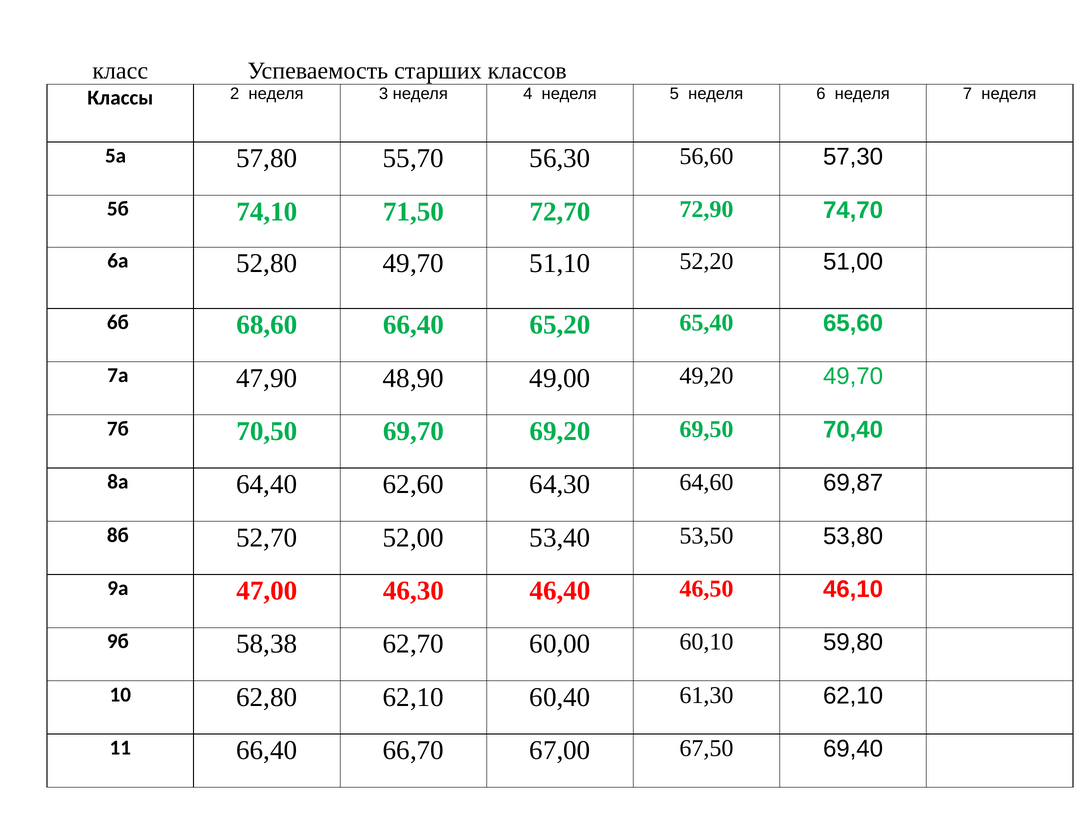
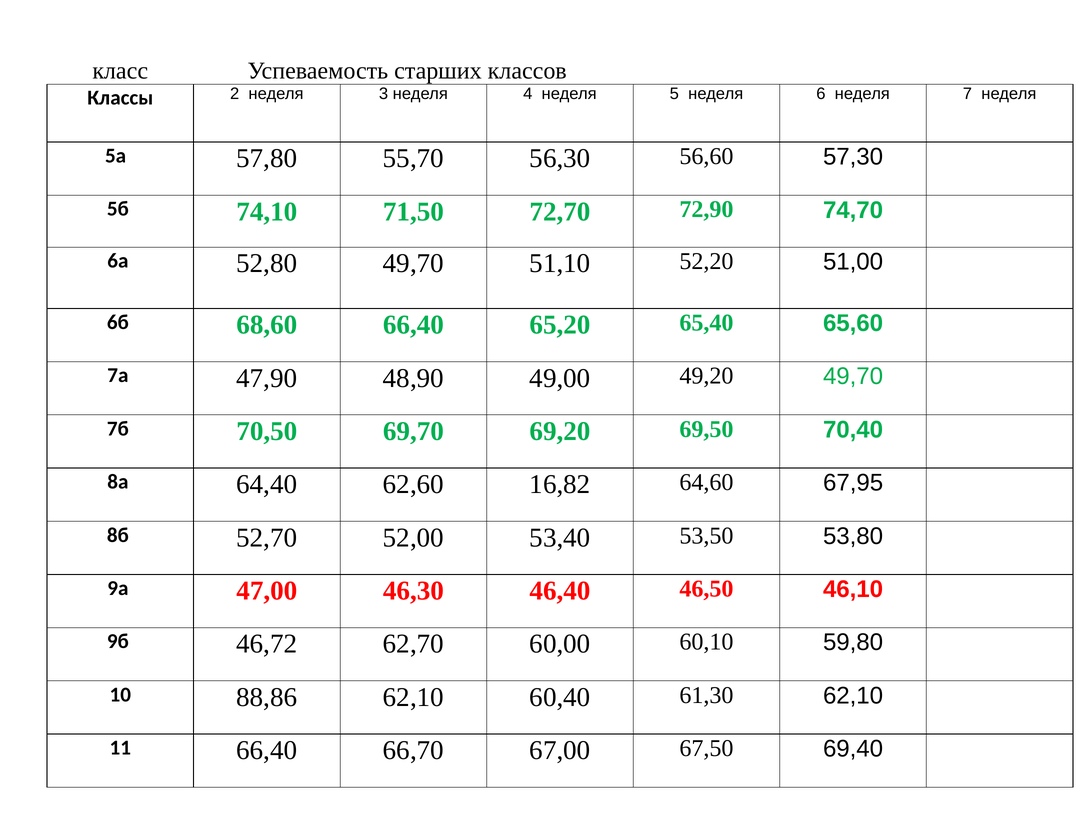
64,30: 64,30 -> 16,82
69,87: 69,87 -> 67,95
58,38: 58,38 -> 46,72
62,80: 62,80 -> 88,86
